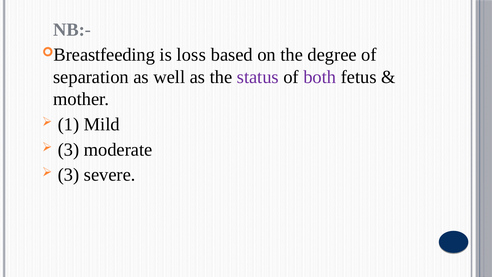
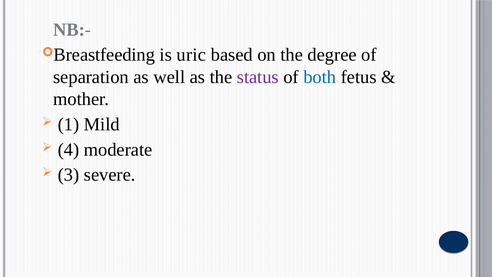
loss: loss -> uric
both colour: purple -> blue
3 at (68, 149): 3 -> 4
